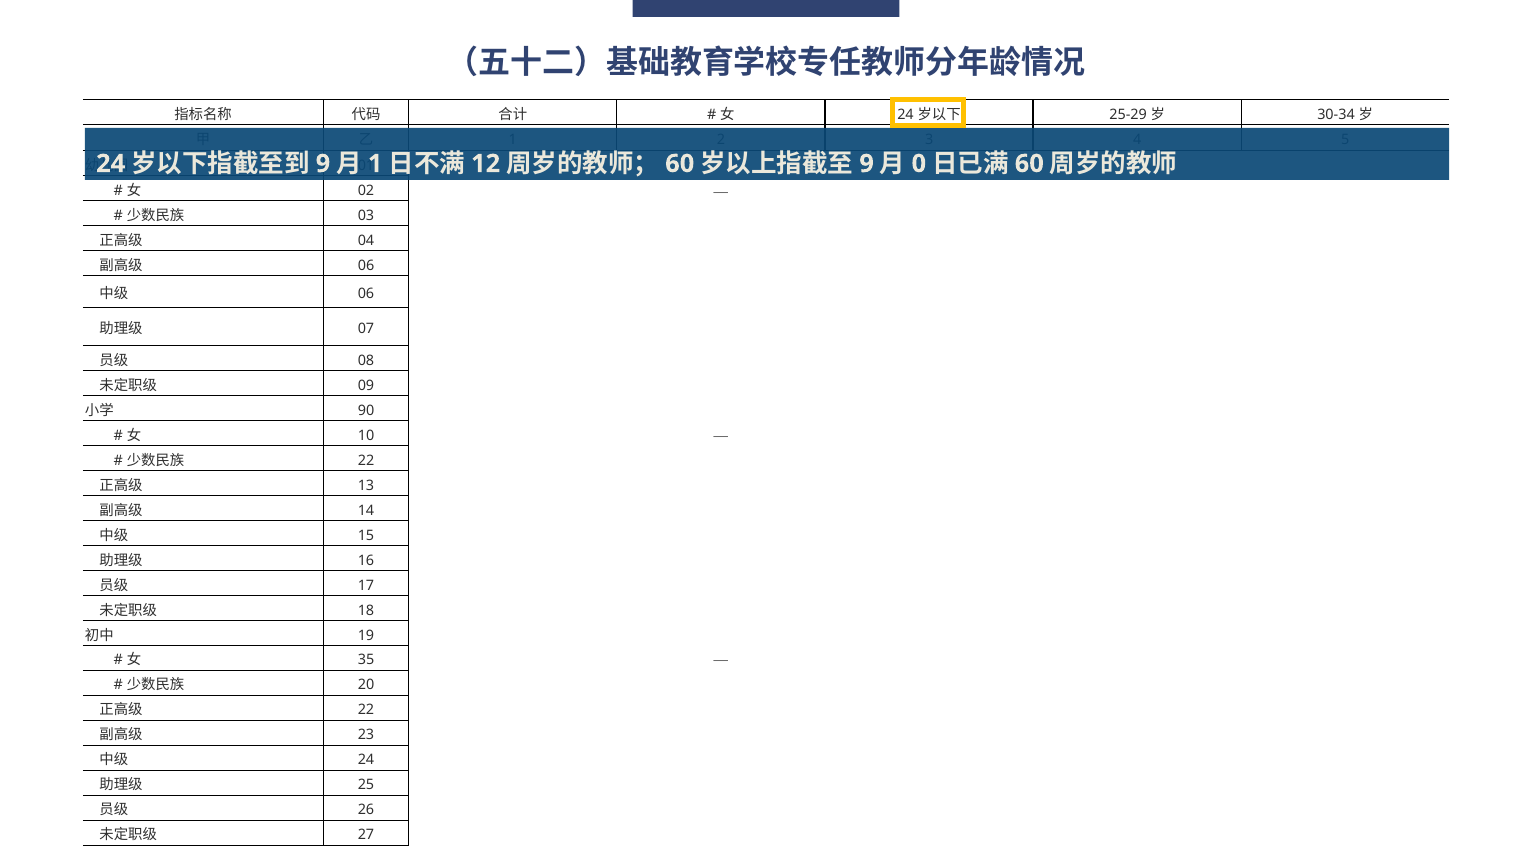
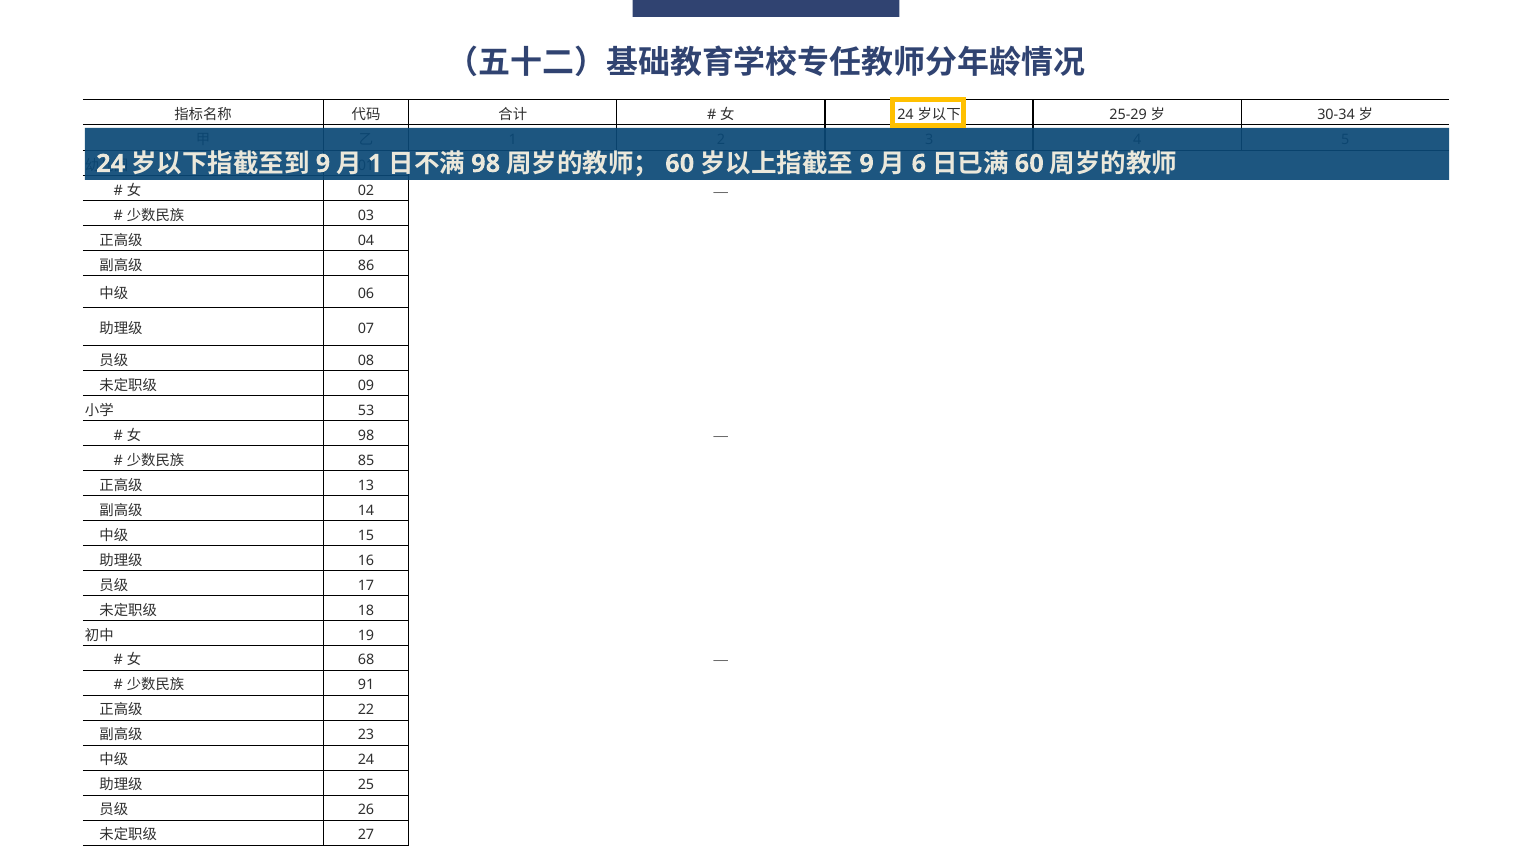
12 at (486, 164): 12 -> 98
0: 0 -> 6
06 at (366, 265): 06 -> 86
90: 90 -> 53
10 at (366, 435): 10 -> 98
22 at (366, 460): 22 -> 85
35: 35 -> 68
20: 20 -> 91
